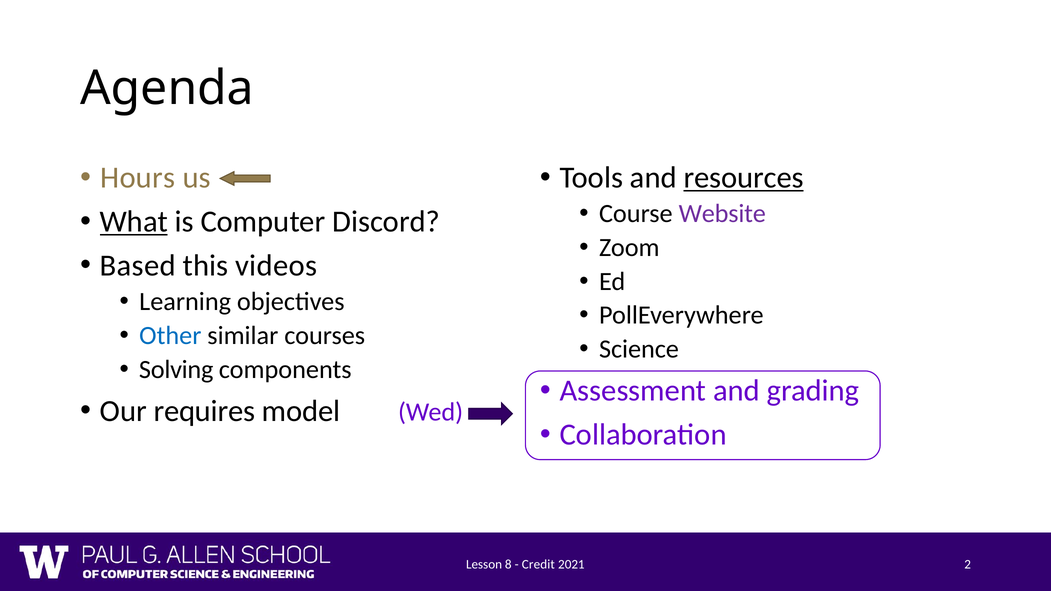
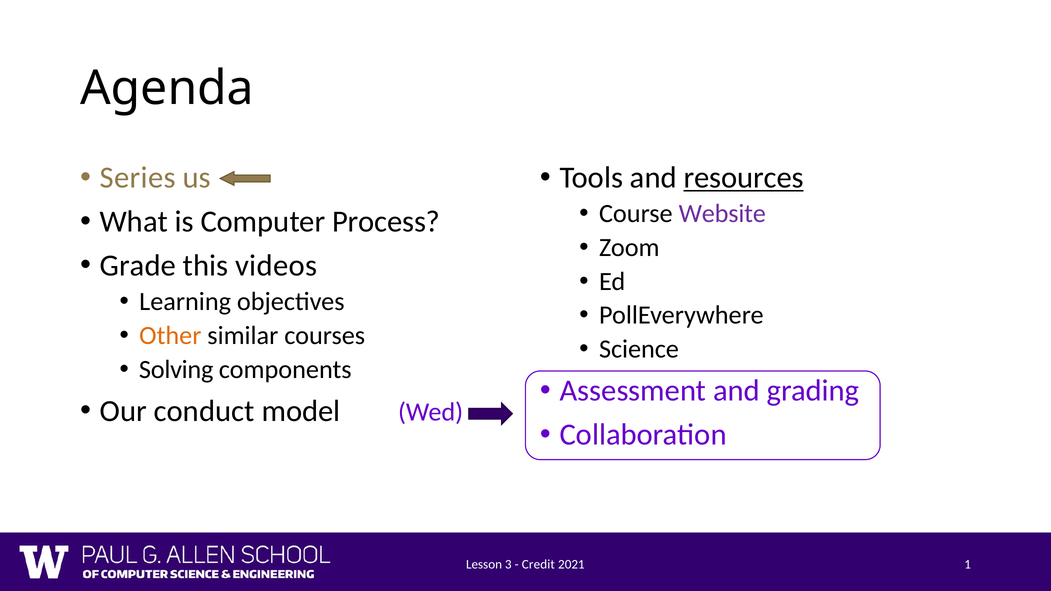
Hours: Hours -> Series
What underline: present -> none
Discord: Discord -> Process
Based: Based -> Grade
Other colour: blue -> orange
requires: requires -> conduct
8: 8 -> 3
2: 2 -> 1
